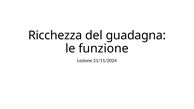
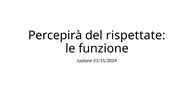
Ricchezza: Ricchezza -> Percepirà
guadagna: guadagna -> rispettate
